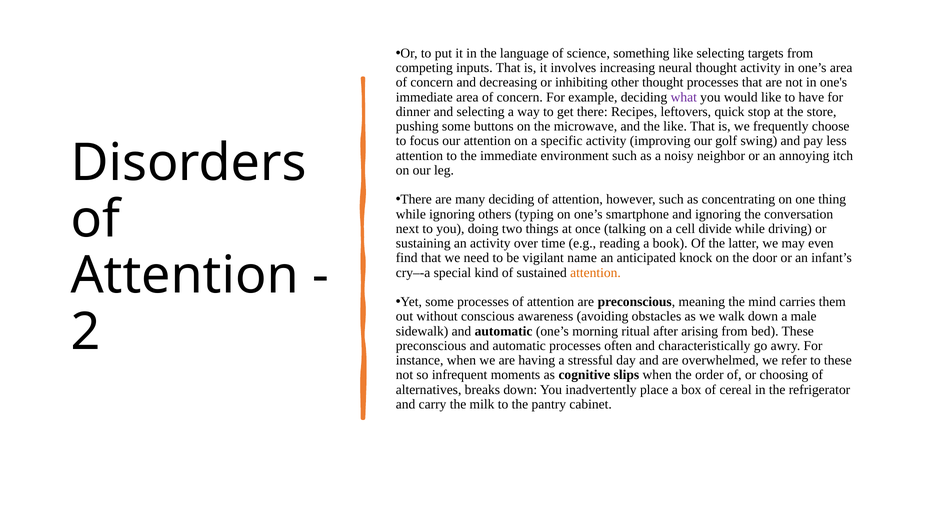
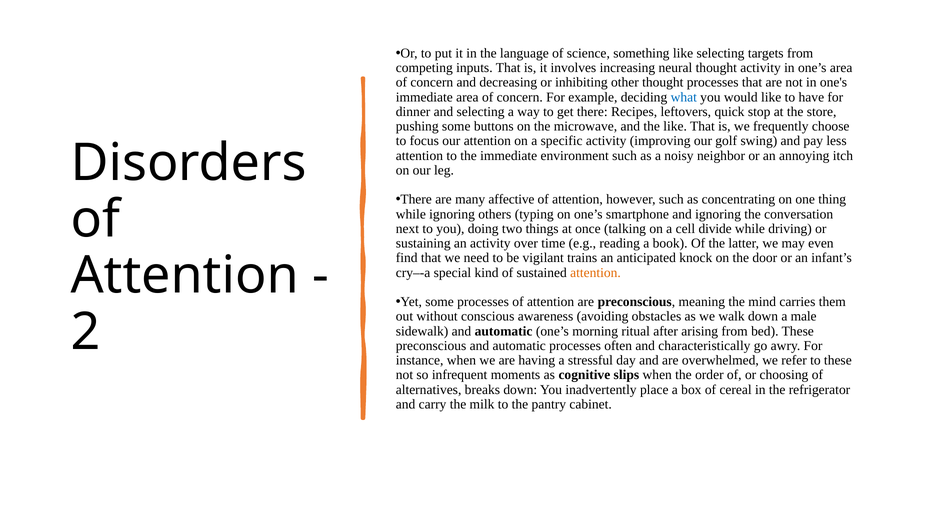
what colour: purple -> blue
many deciding: deciding -> affective
name: name -> trains
